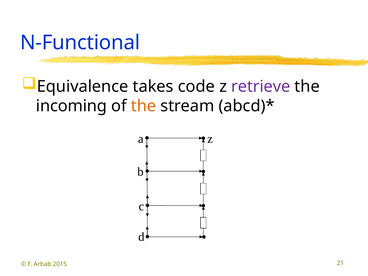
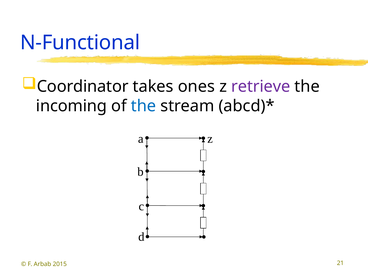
Equivalence: Equivalence -> Coordinator
code: code -> ones
the at (144, 106) colour: orange -> blue
